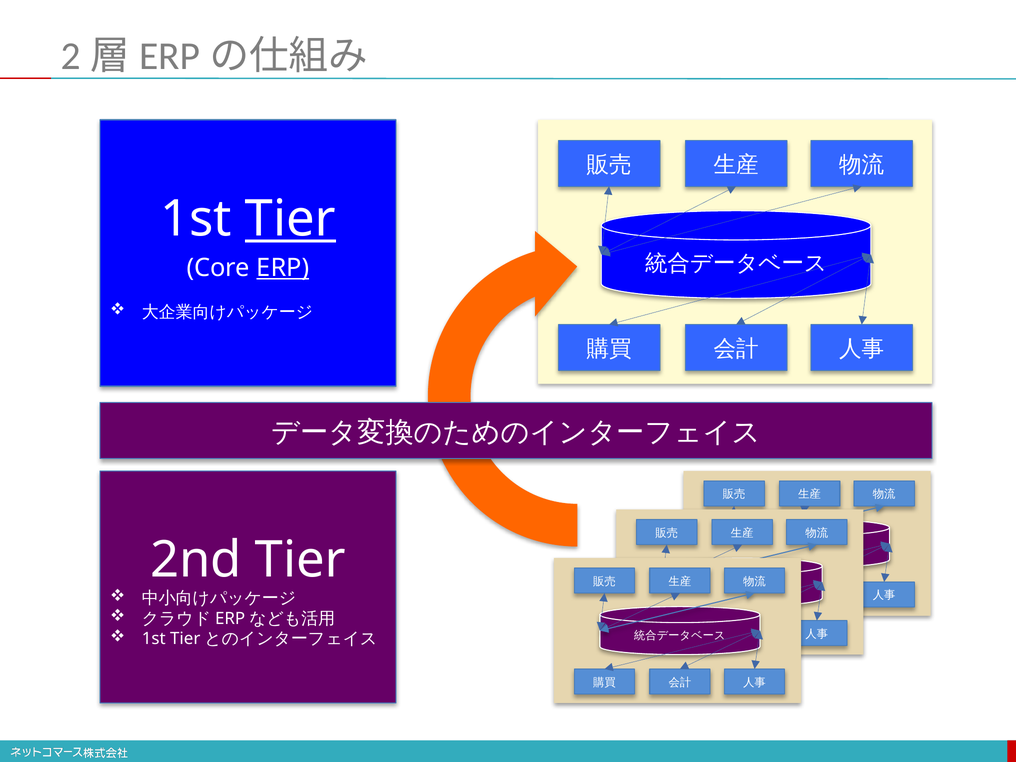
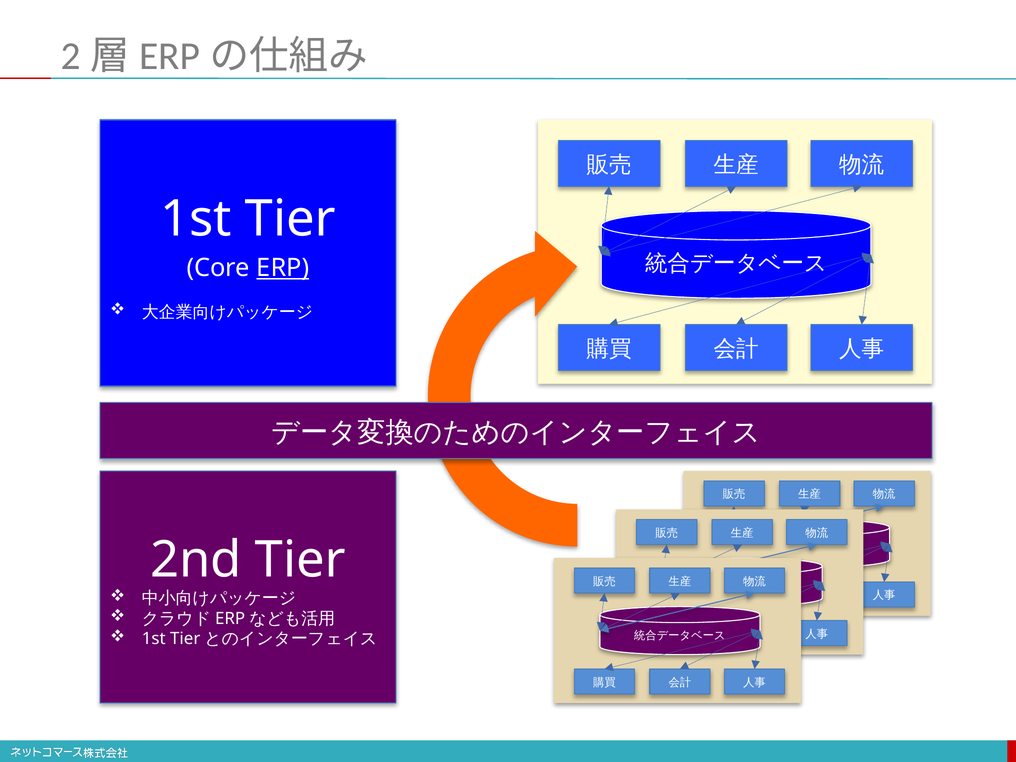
Tier at (290, 219) underline: present -> none
